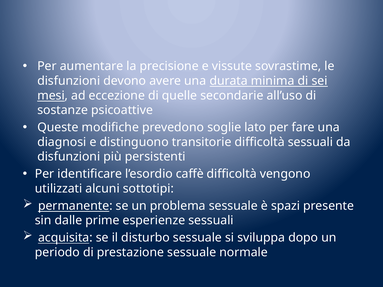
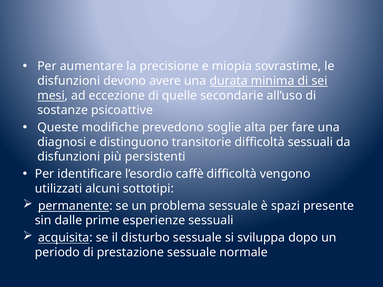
vissute: vissute -> miopia
lato: lato -> alta
